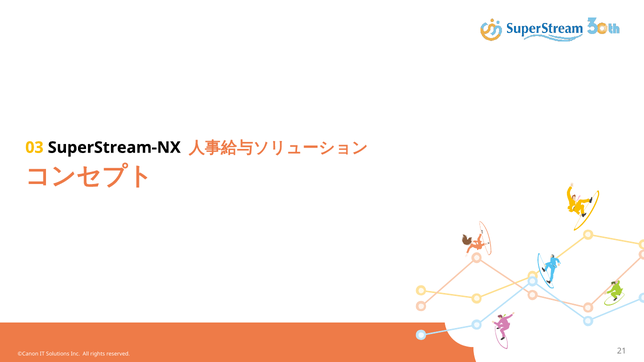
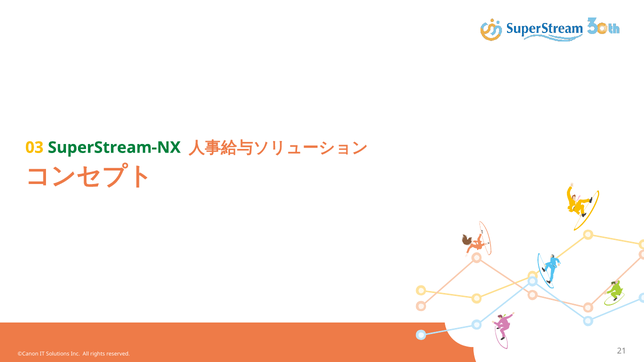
SuperStream-NX colour: black -> green
